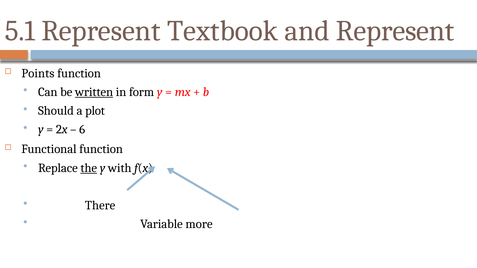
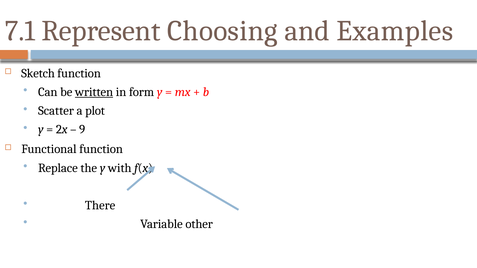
5.1: 5.1 -> 7.1
Textbook: Textbook -> Choosing
and Represent: Represent -> Examples
Points: Points -> Sketch
Should: Should -> Scatter
6: 6 -> 9
the underline: present -> none
more: more -> other
